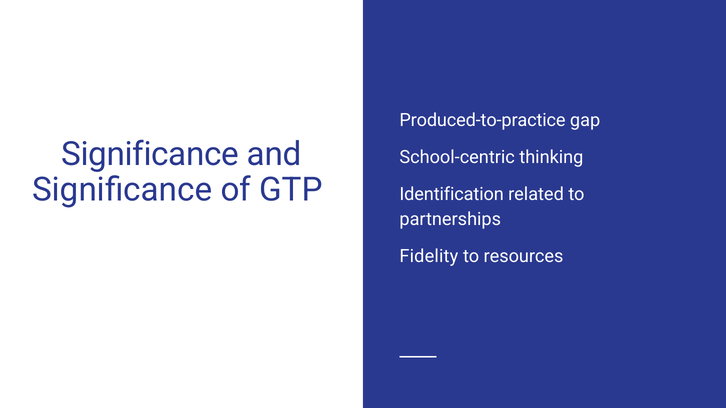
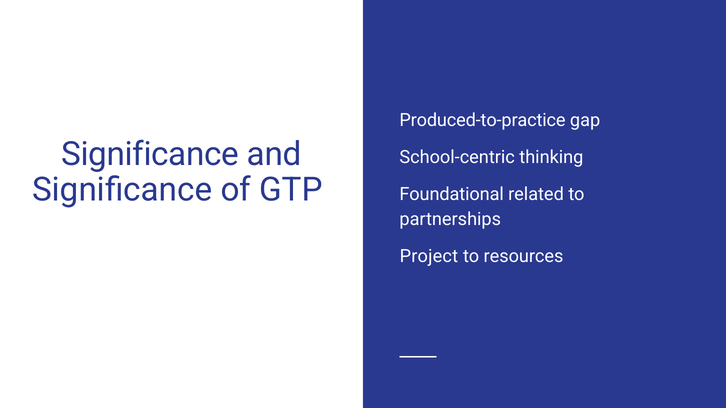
Identification: Identification -> Foundational
Fidelity: Fidelity -> Project
